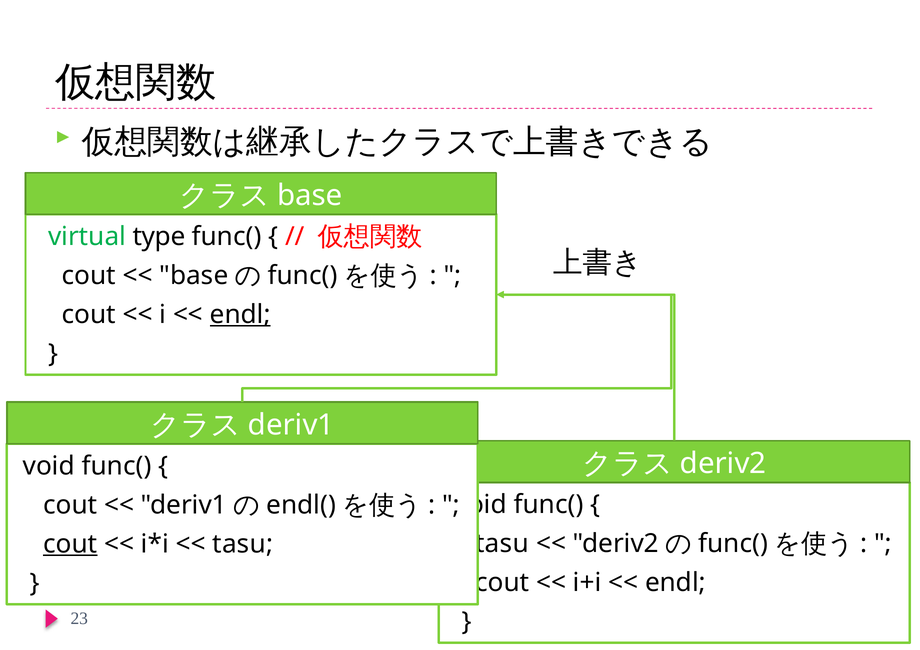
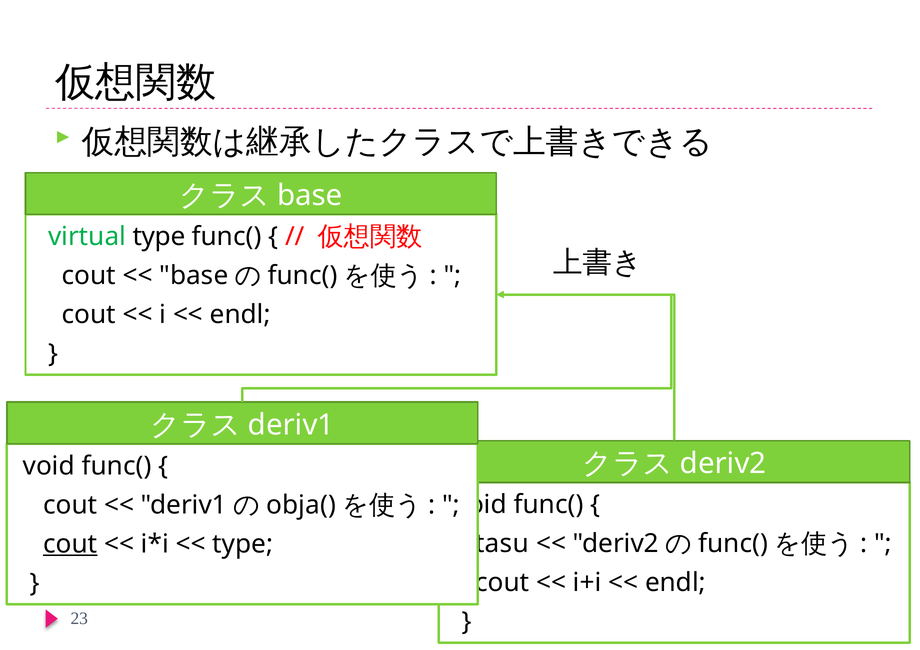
endl at (240, 315) underline: present -> none
endl(: endl( -> obja(
tasu at (243, 544): tasu -> type
